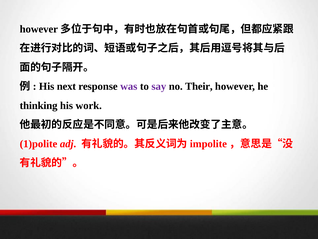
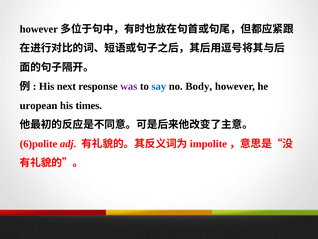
say colour: purple -> blue
Their: Their -> Body
thinking: thinking -> uropean
work: work -> times
1)polite: 1)polite -> 6)polite
